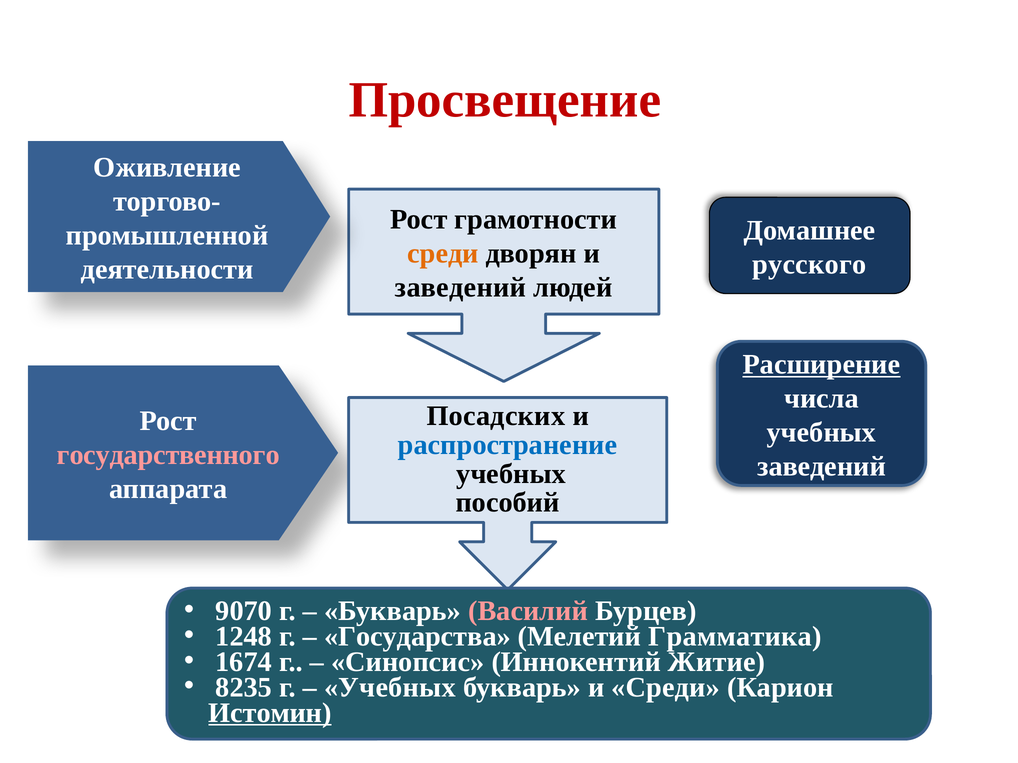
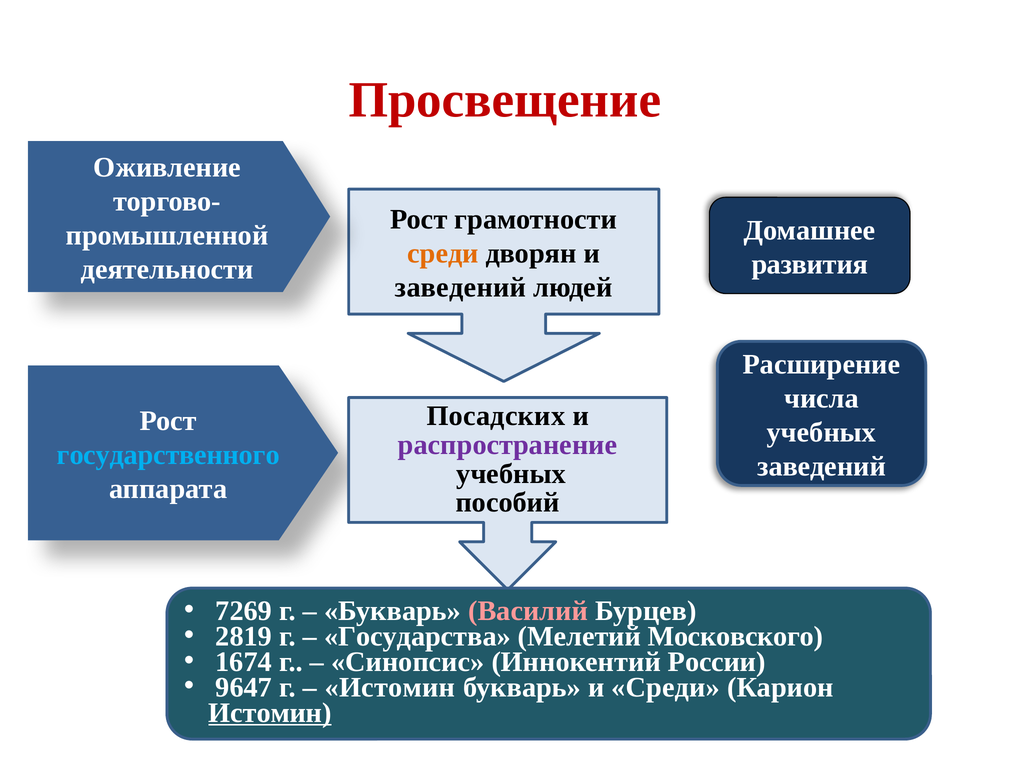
русского: русского -> развития
Расширение underline: present -> none
распространение colour: blue -> purple
государственного colour: pink -> light blue
9070: 9070 -> 7269
1248: 1248 -> 2819
Грамматика: Грамматика -> Московского
Житие: Житие -> России
8235: 8235 -> 9647
Учебных at (390, 688): Учебных -> Истомин
